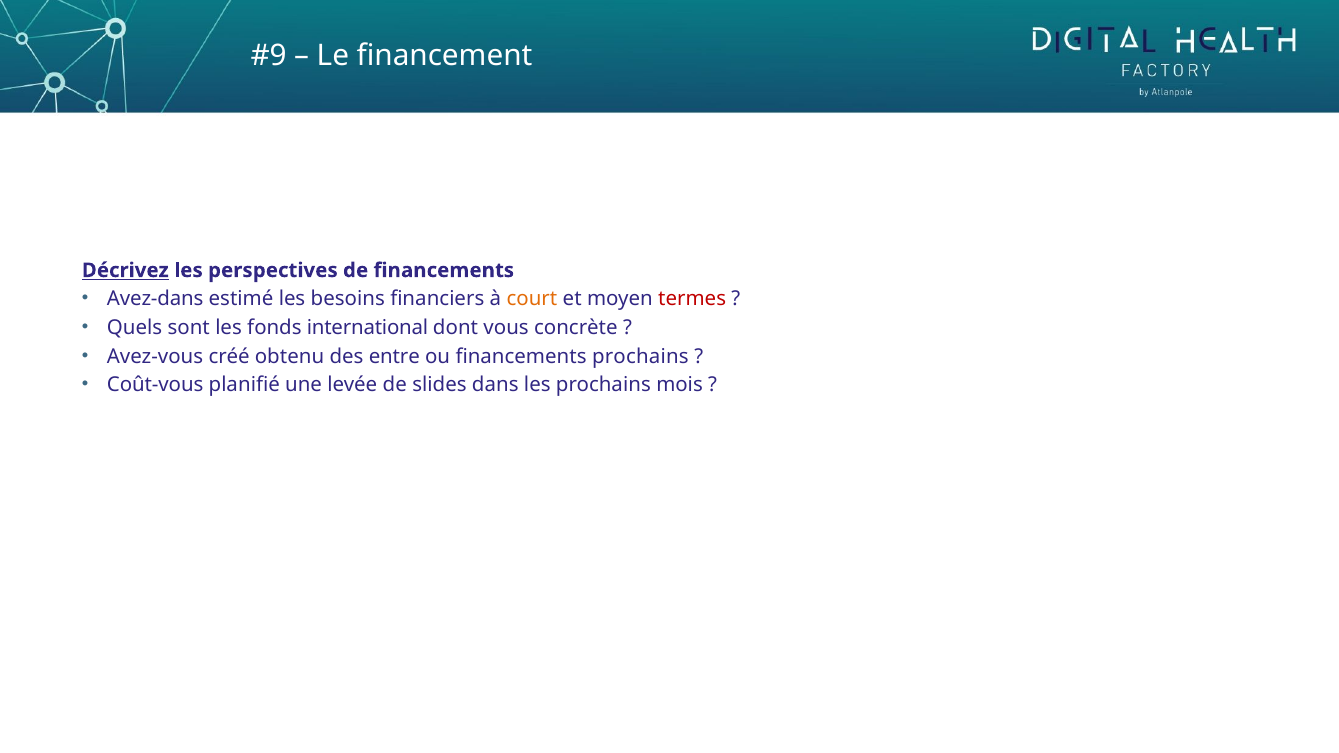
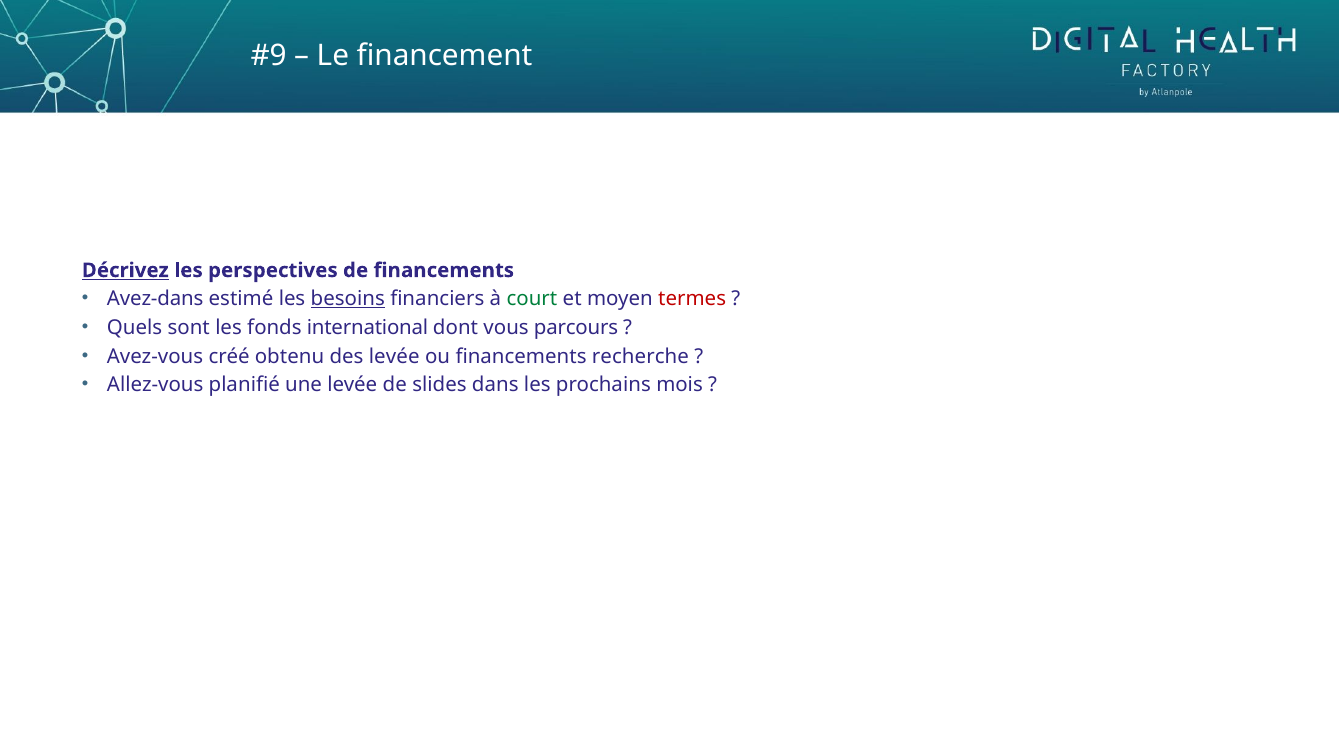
besoins underline: none -> present
court colour: orange -> green
concrète: concrète -> parcours
des entre: entre -> levée
financements prochains: prochains -> recherche
Coût-vous: Coût-vous -> Allez-vous
